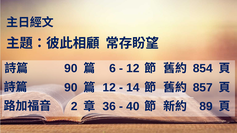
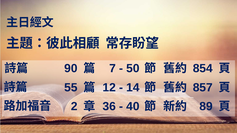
6: 6 -> 7
12 at (133, 69): 12 -> 50
90 at (71, 88): 90 -> 55
